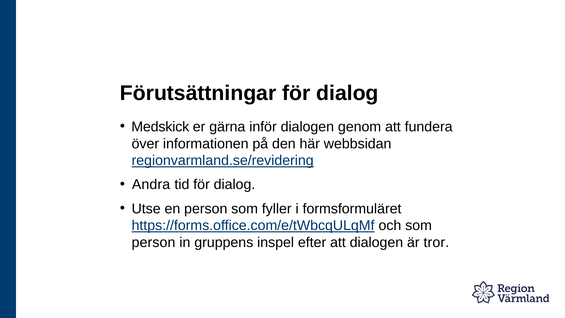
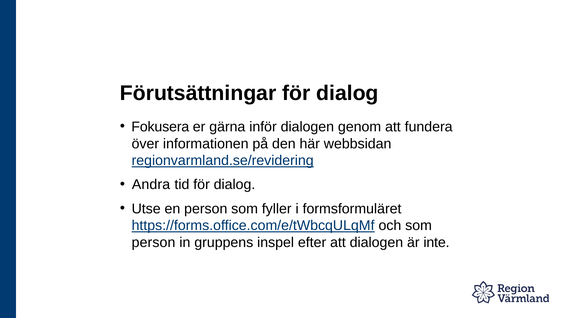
Medskick: Medskick -> Fokusera
tror: tror -> inte
